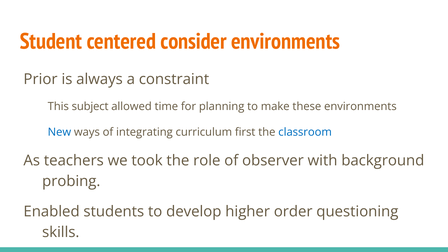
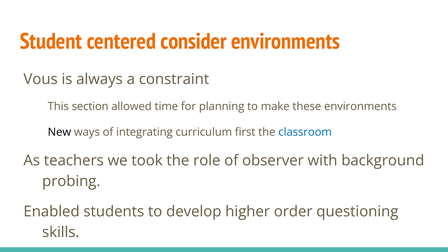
Prior: Prior -> Vous
subject: subject -> section
New colour: blue -> black
